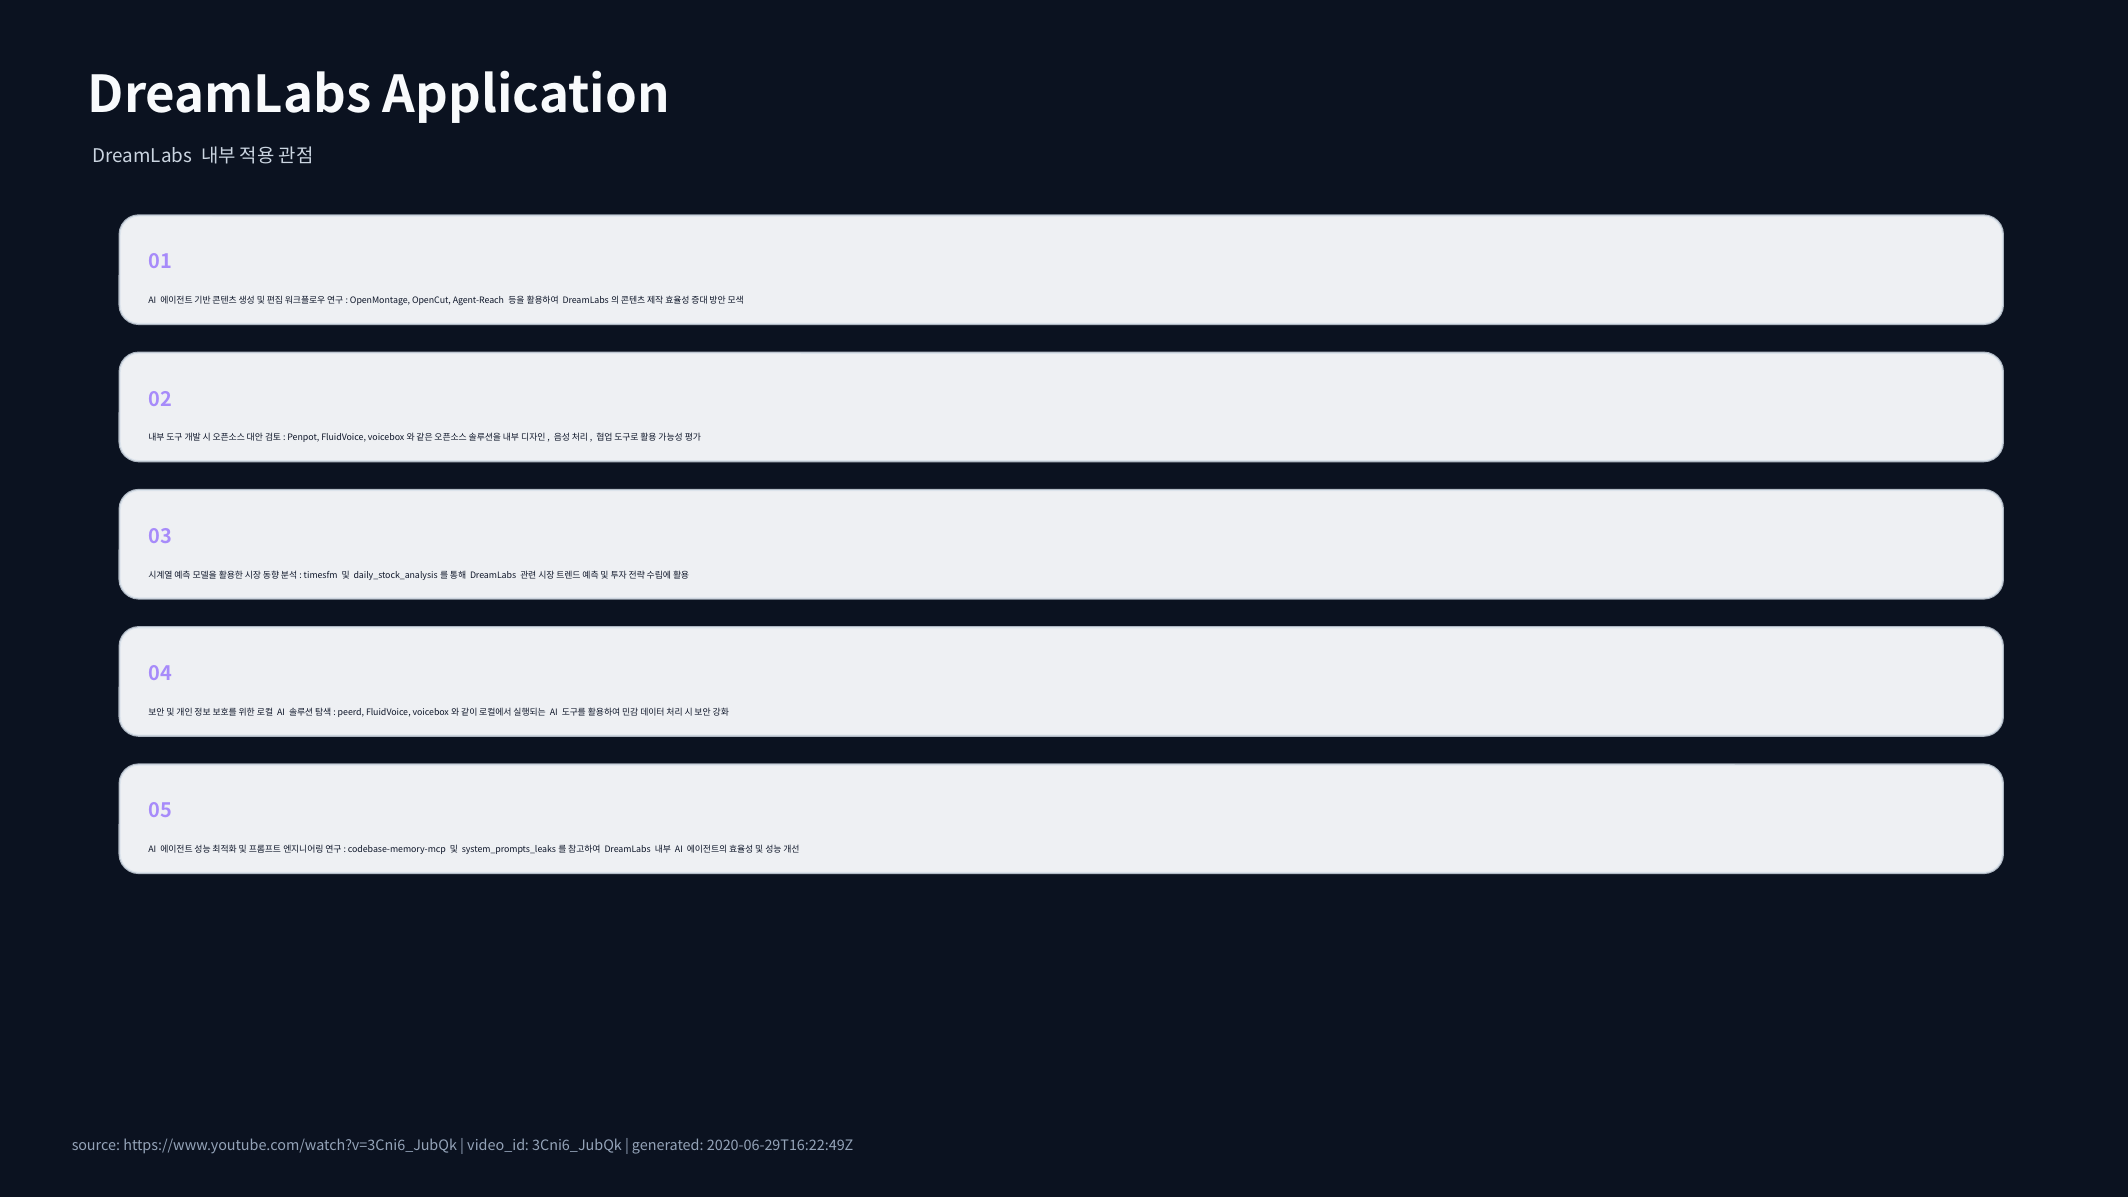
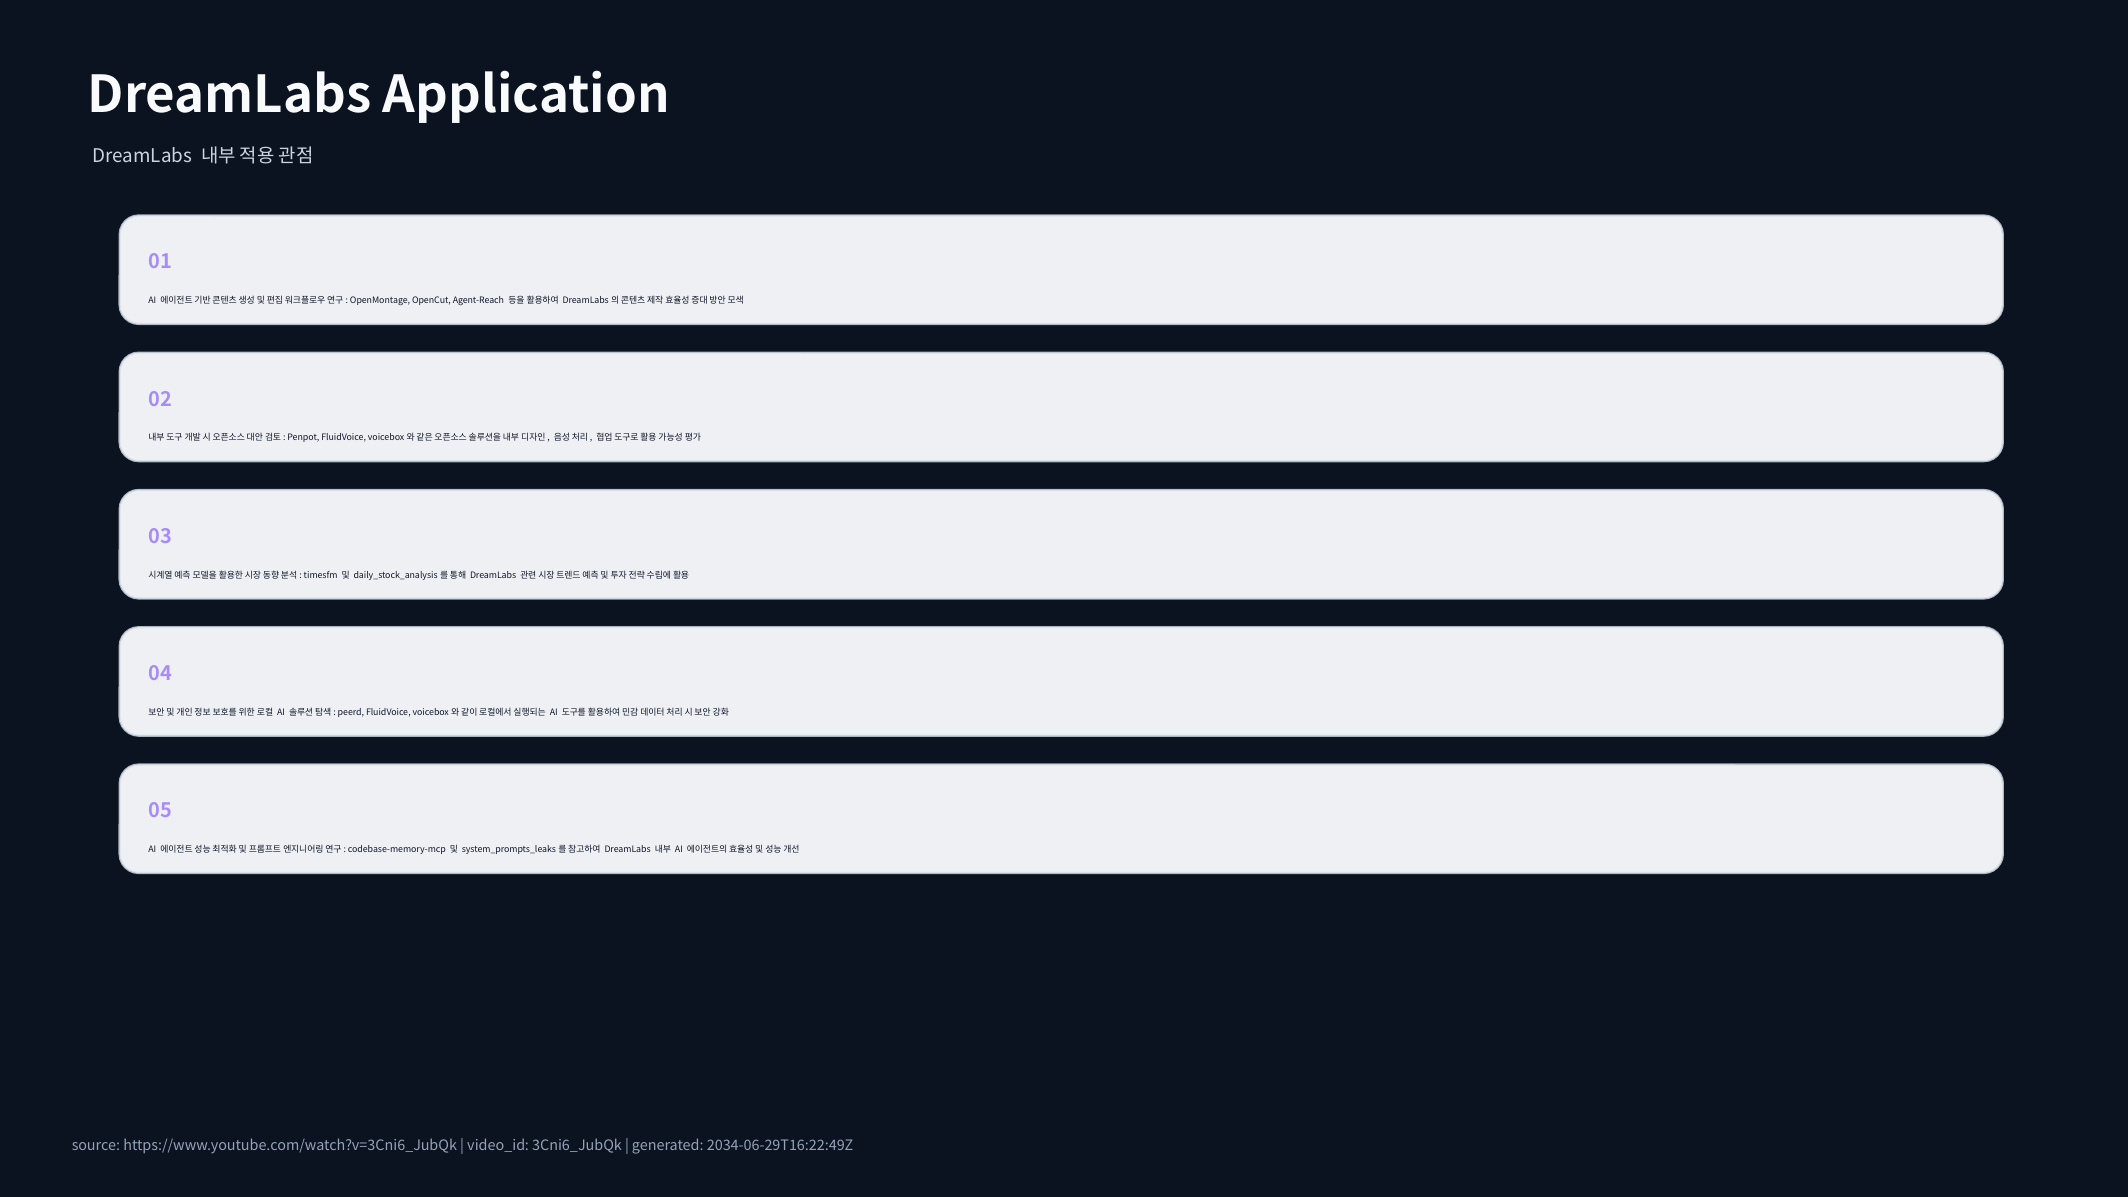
2020-06-29T16:22:49Z: 2020-06-29T16:22:49Z -> 2034-06-29T16:22:49Z
